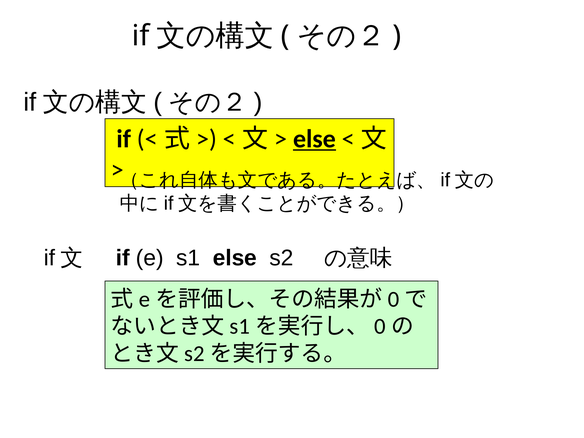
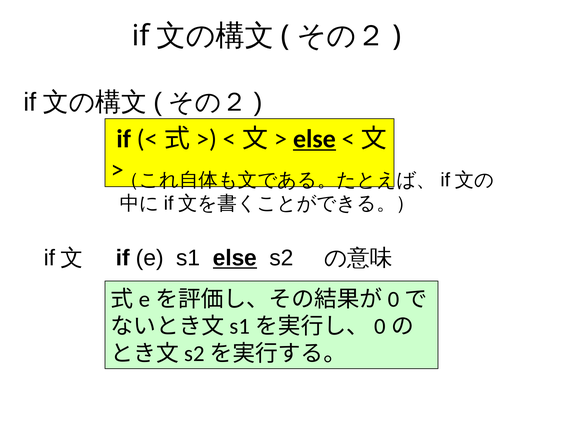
else at (235, 258) underline: none -> present
